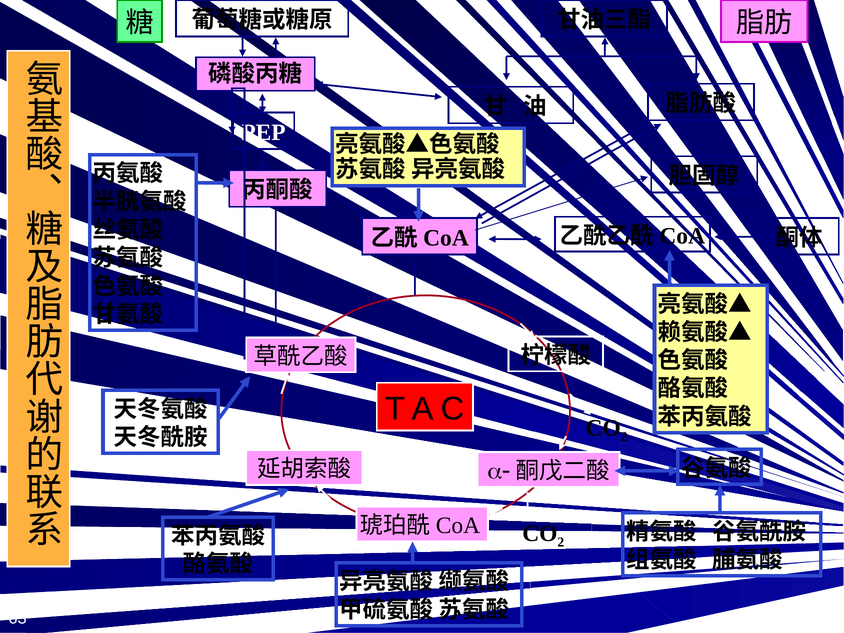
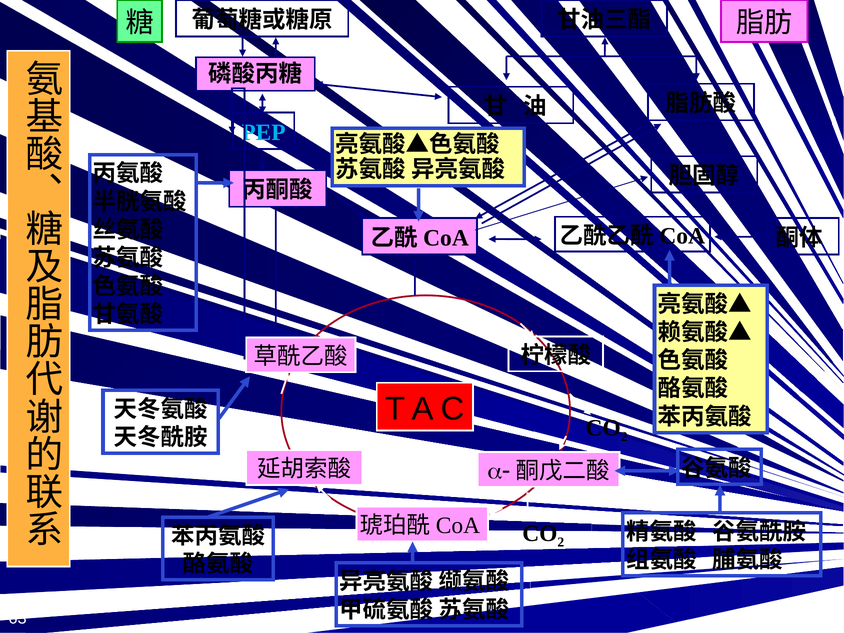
PEP colour: white -> light blue
